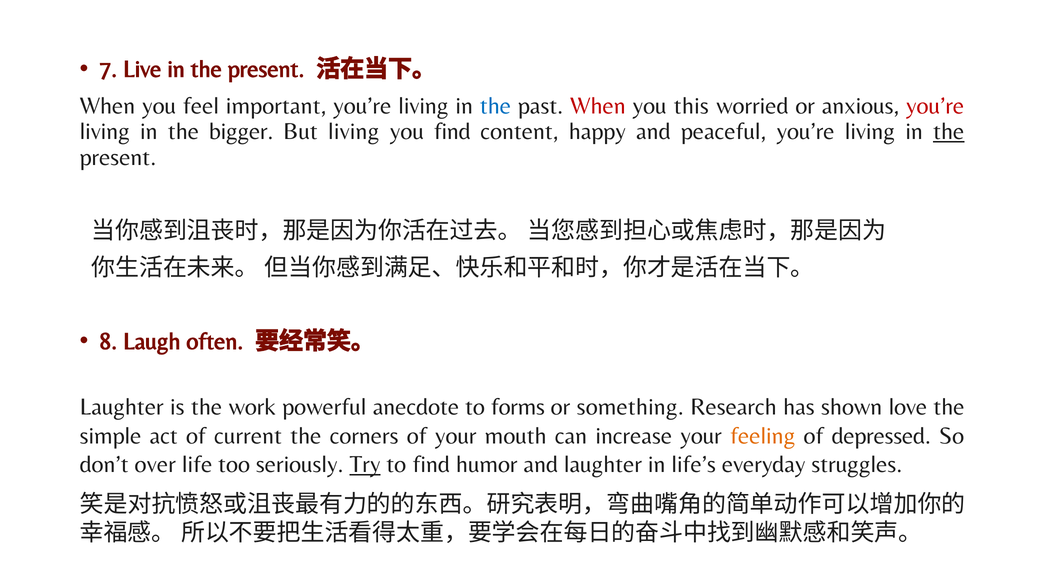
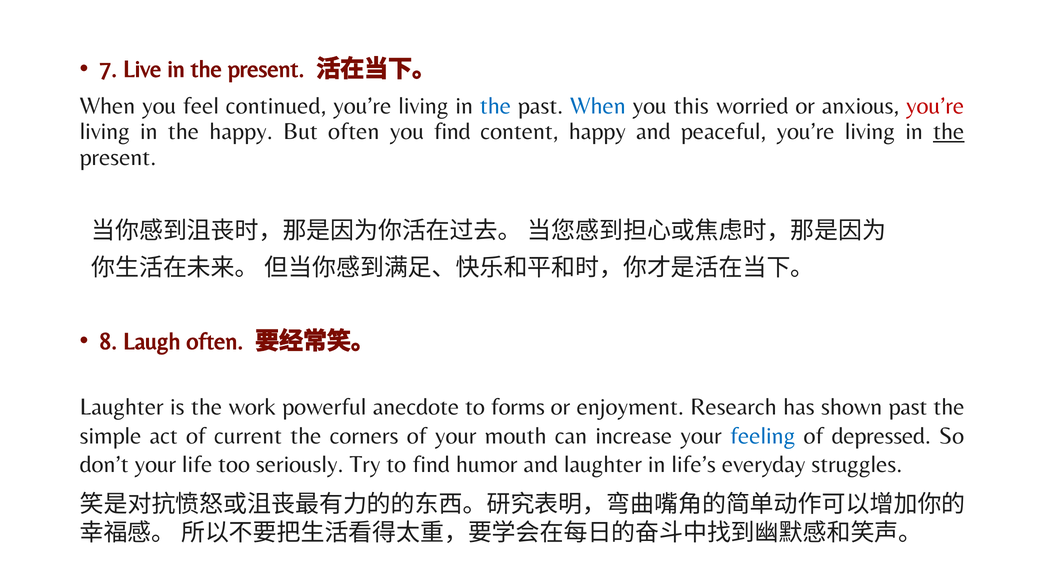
important: important -> continued
When at (598, 106) colour: red -> blue
the bigger: bigger -> happy
But living: living -> often
something: something -> enjoyment
shown love: love -> past
feeling colour: orange -> blue
don’t over: over -> your
Try underline: present -> none
